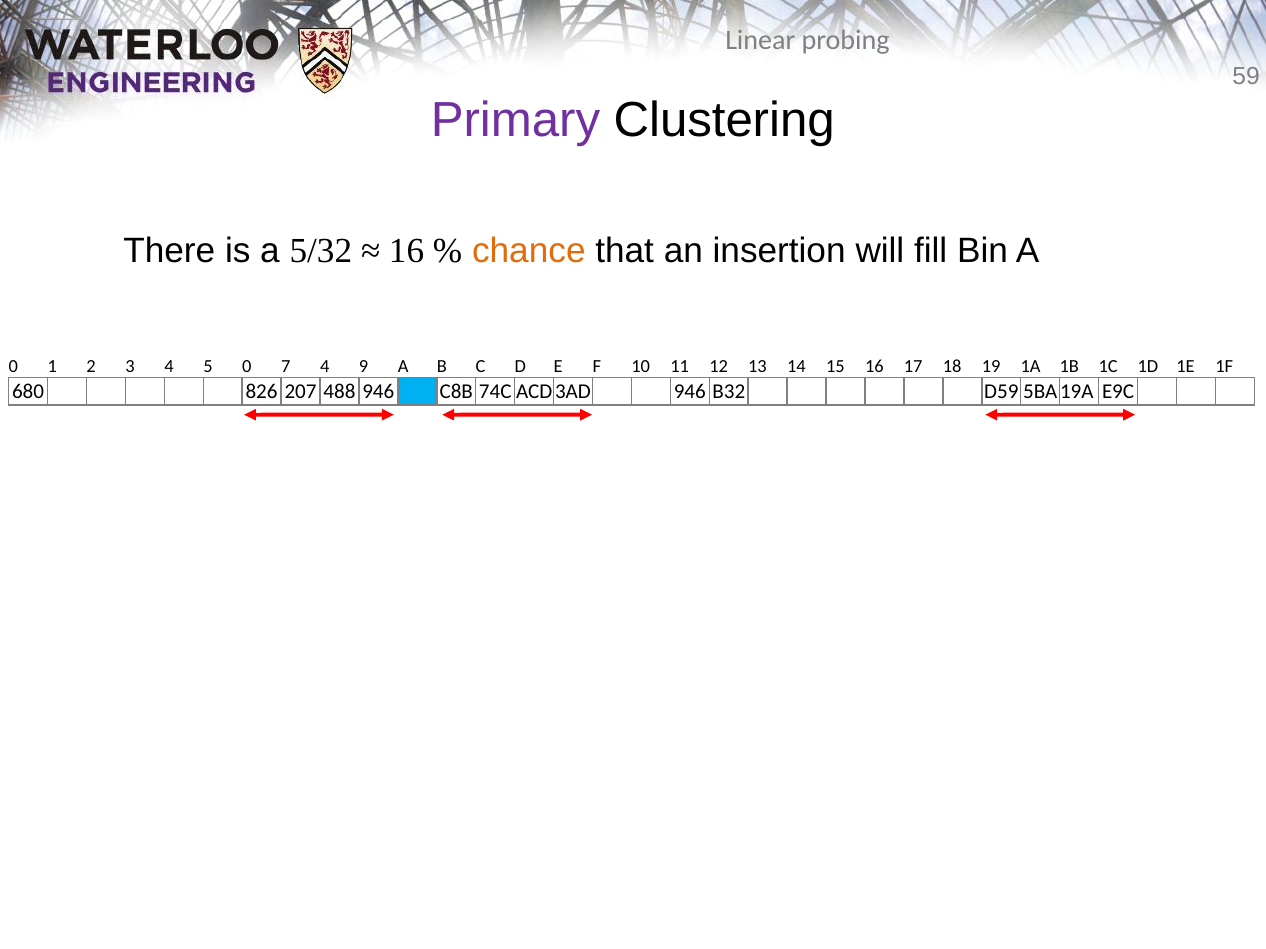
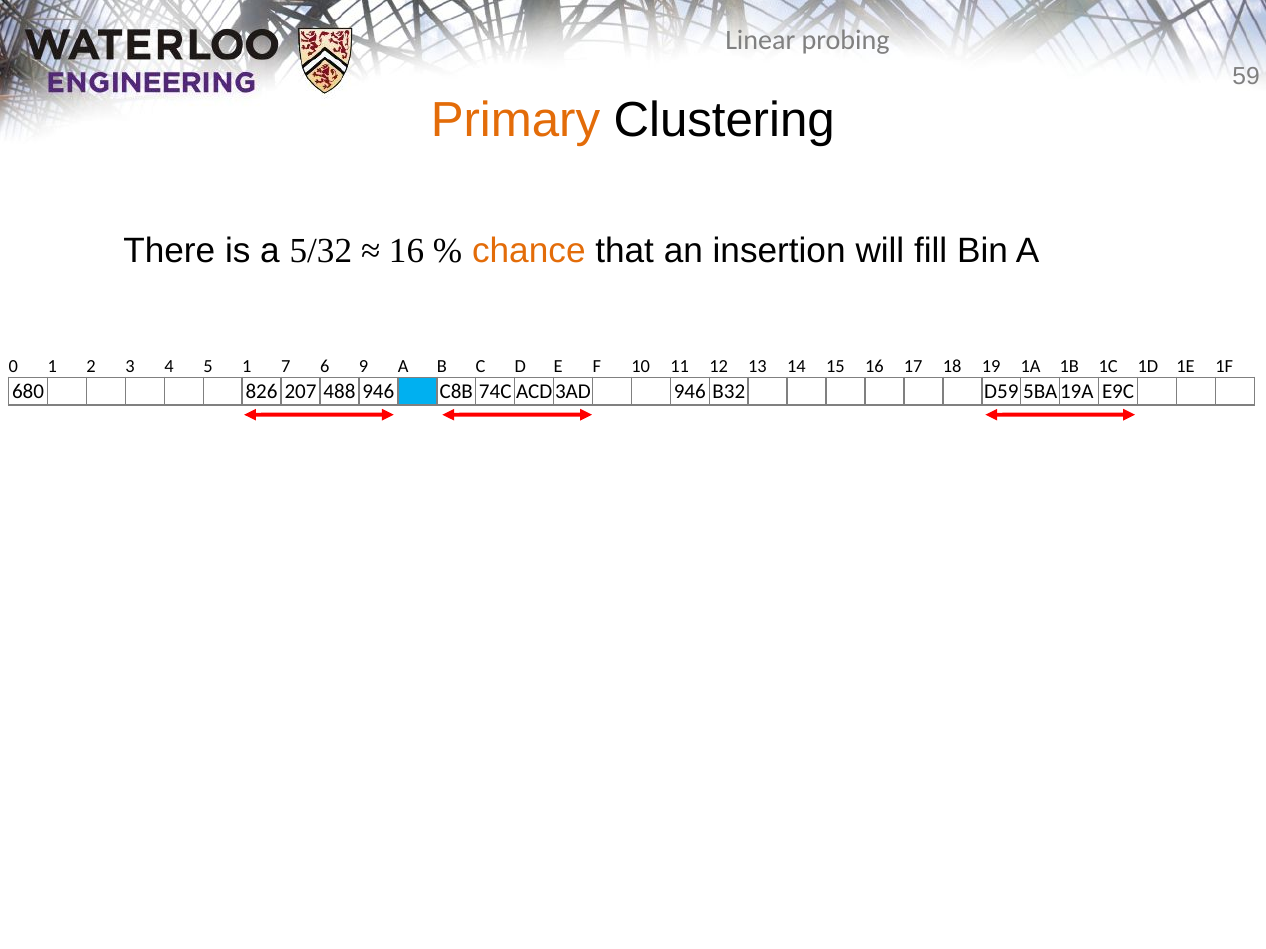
Primary colour: purple -> orange
5 0: 0 -> 1
7 4: 4 -> 6
